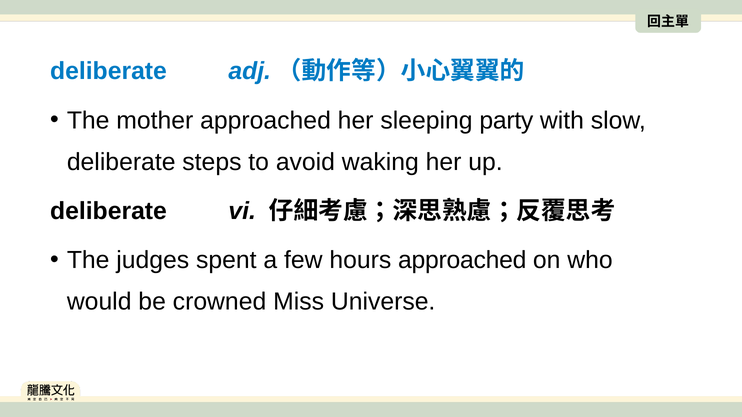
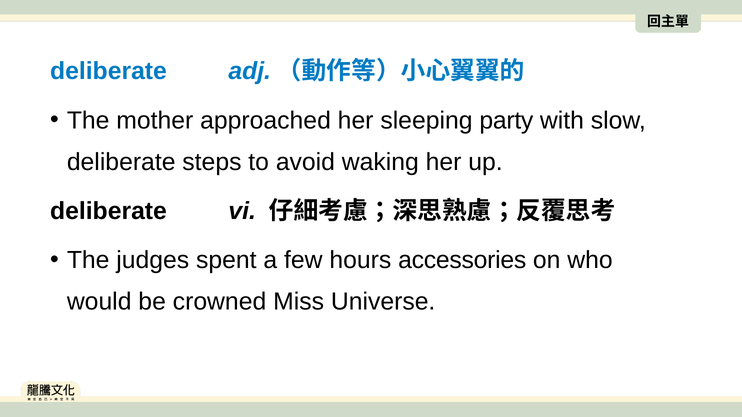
hours approached: approached -> accessories
